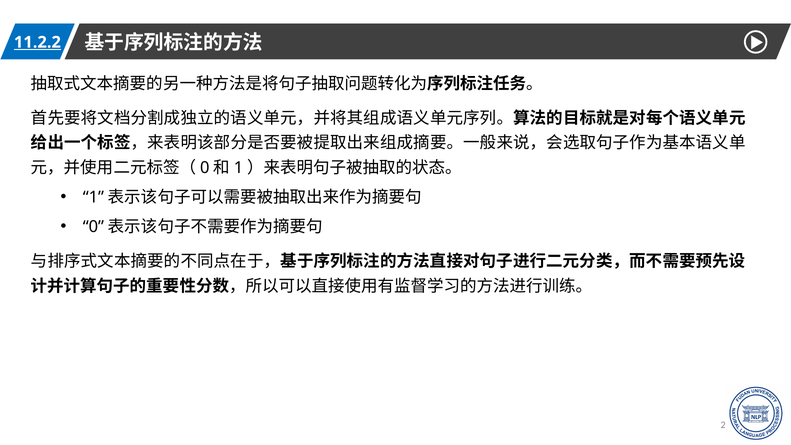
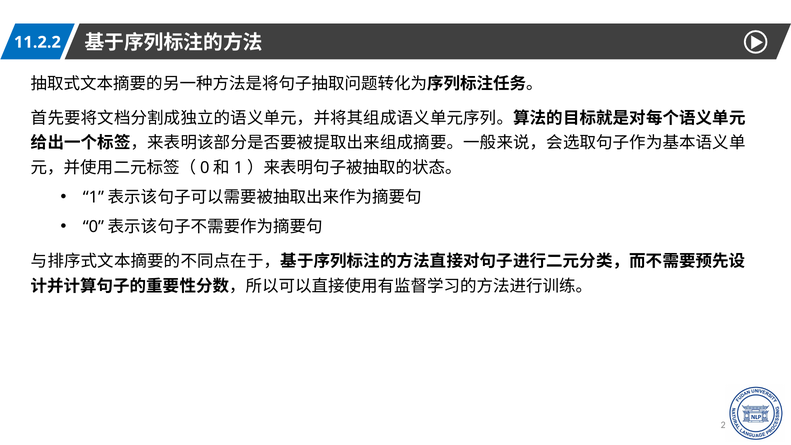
11.2.2 underline: present -> none
